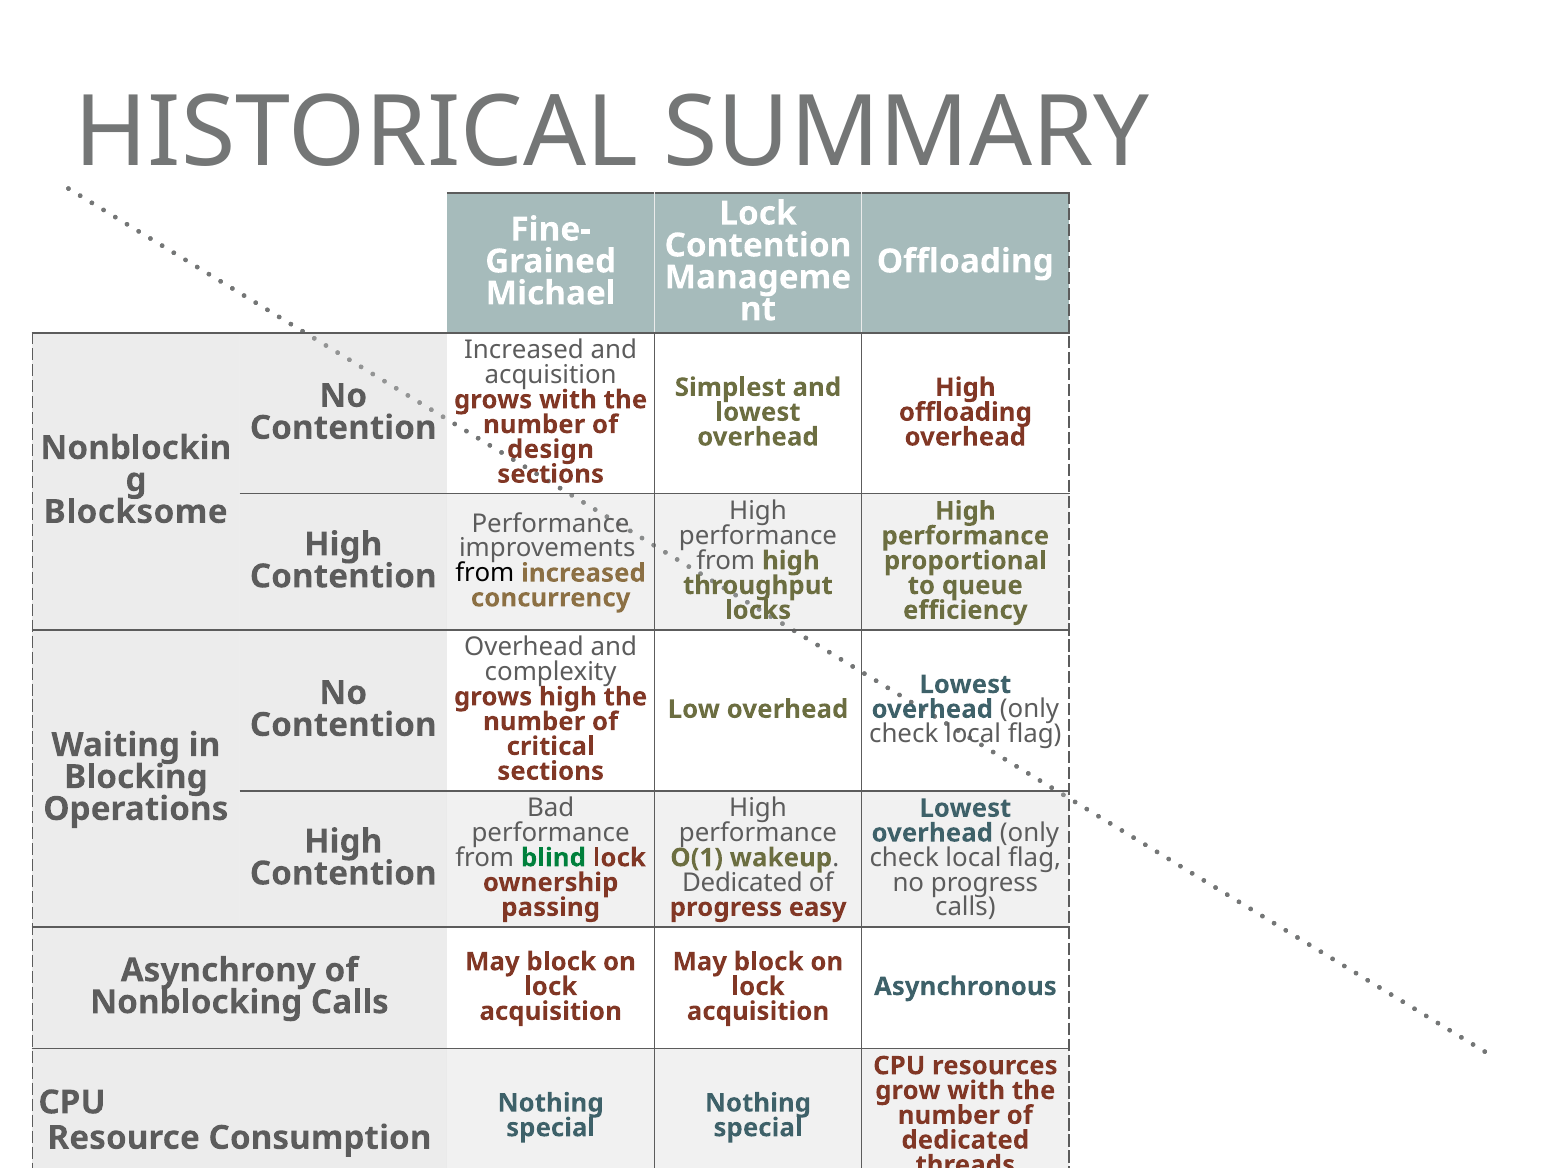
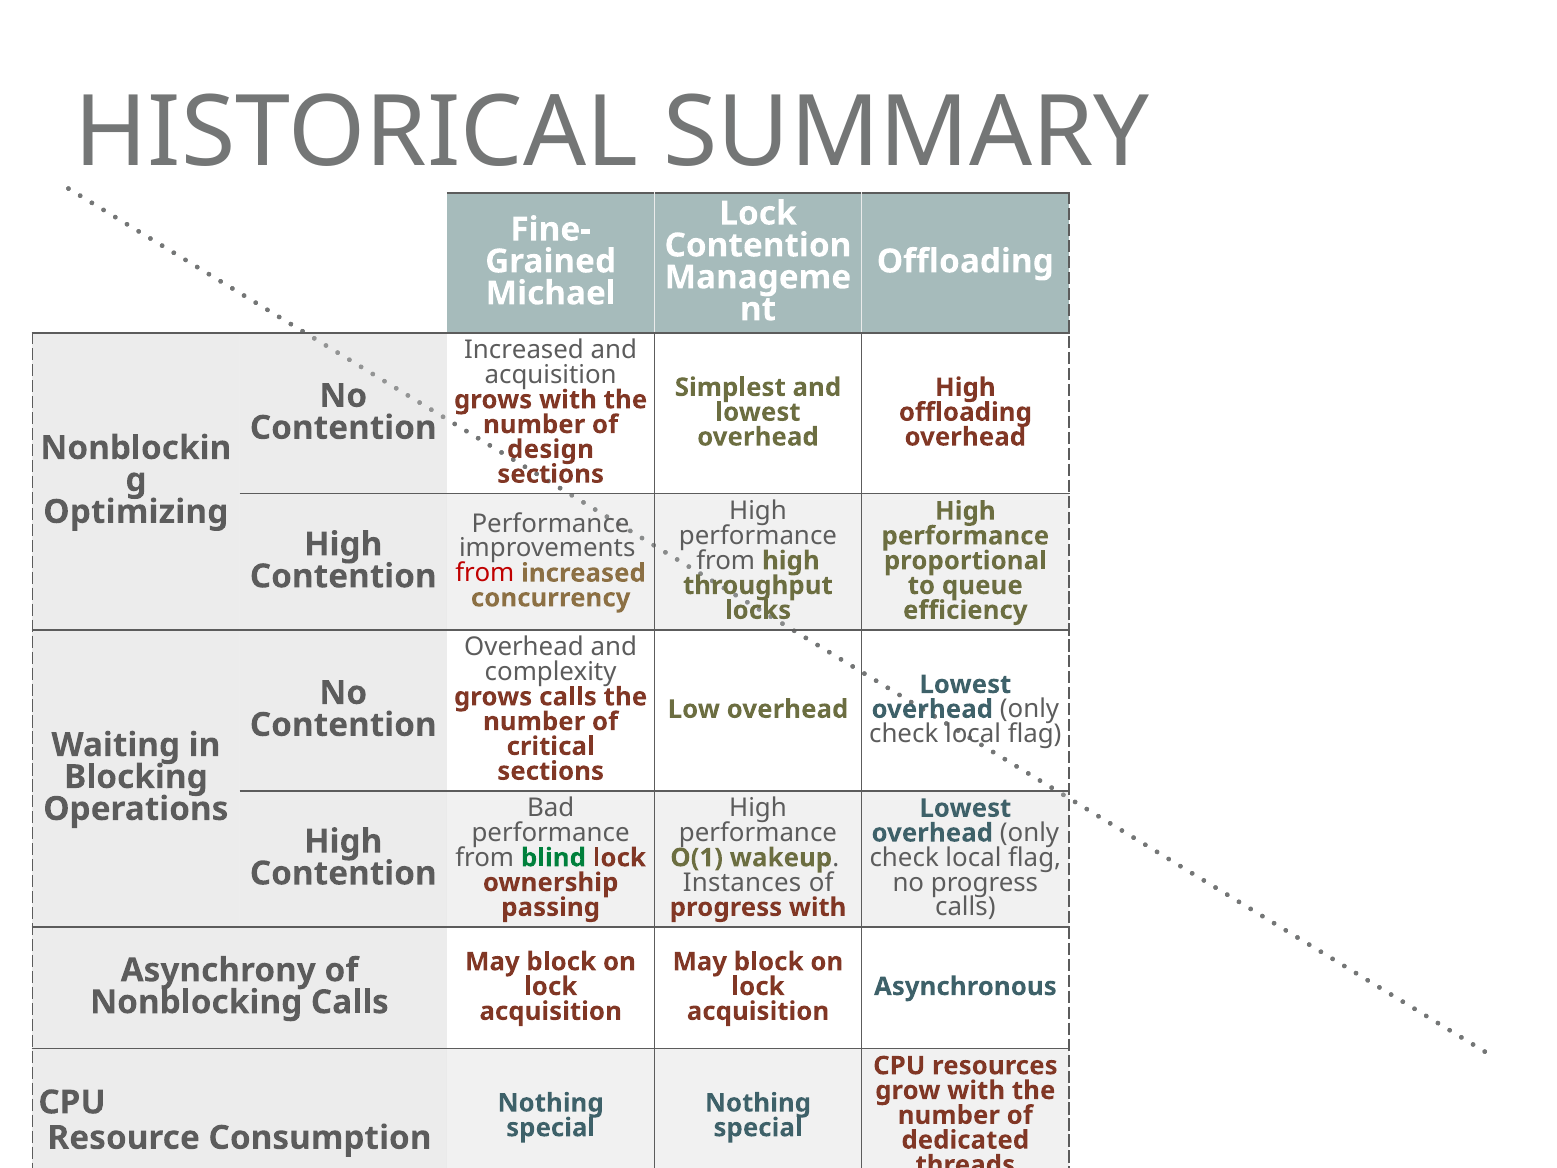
Blocksome: Blocksome -> Optimizing
from at (485, 573) colour: black -> red
grows high: high -> calls
Dedicated at (742, 882): Dedicated -> Instances
progress easy: easy -> with
